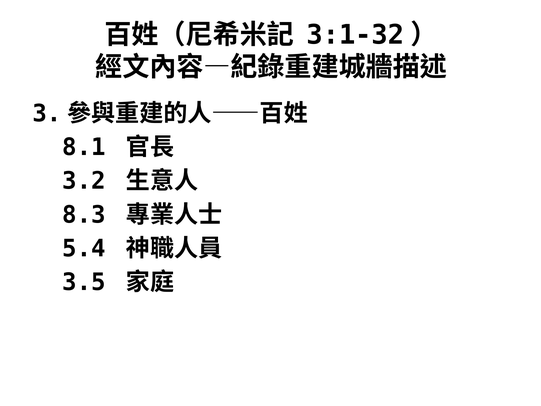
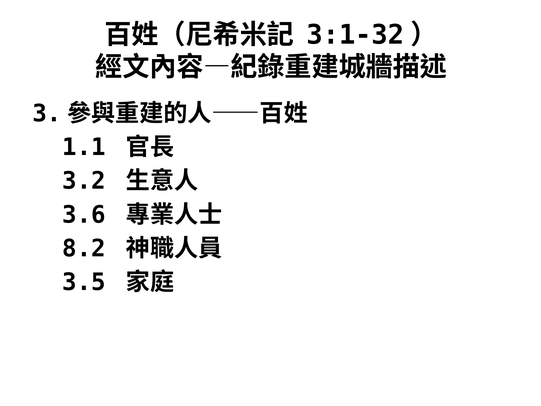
8.1: 8.1 -> 1.1
8.3: 8.3 -> 3.6
5.4: 5.4 -> 8.2
